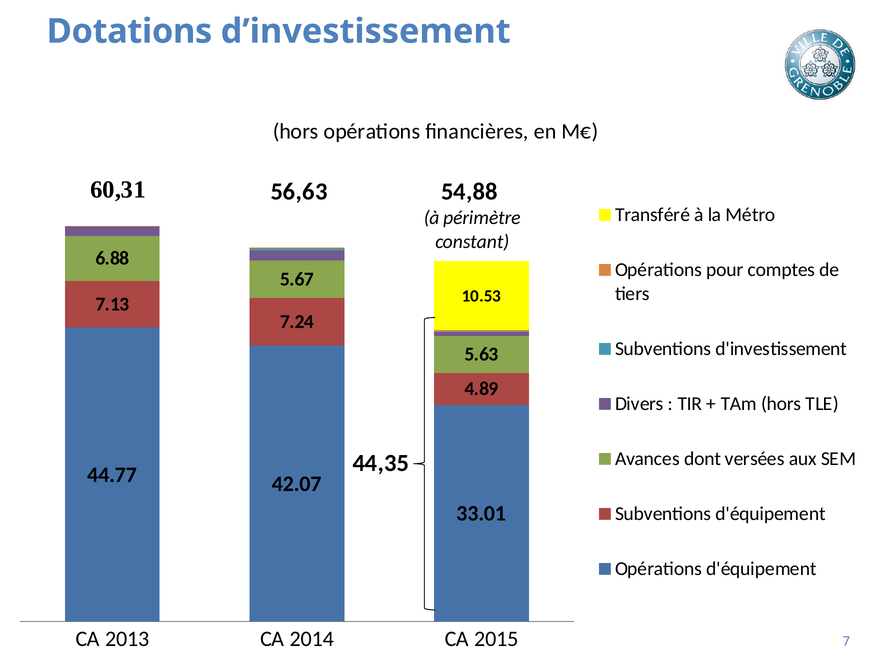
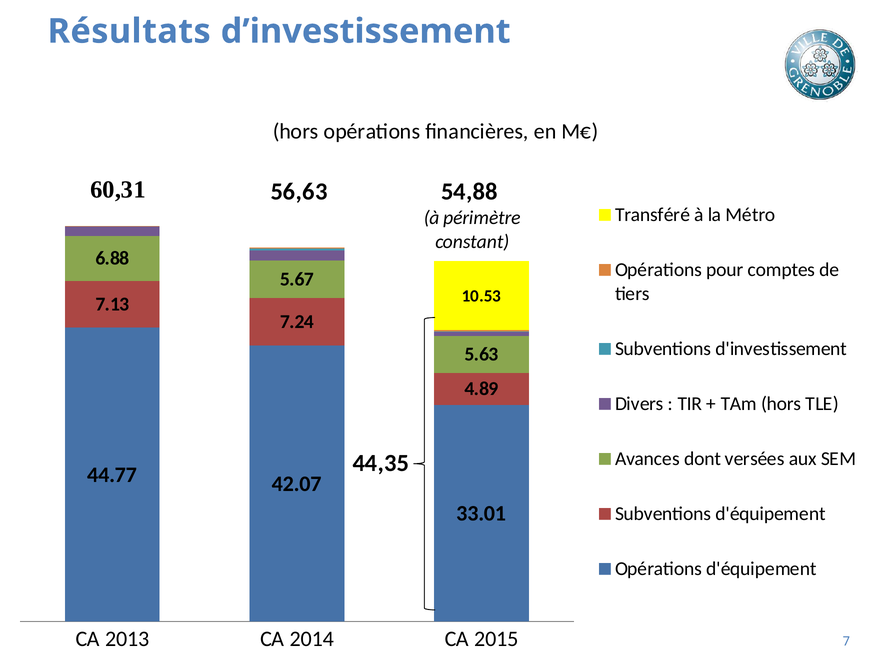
Dotations: Dotations -> Résultats
